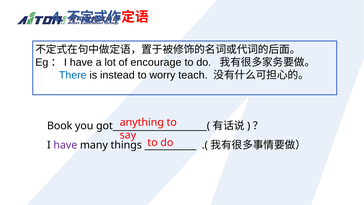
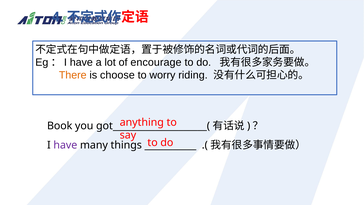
There colour: blue -> orange
instead: instead -> choose
teach: teach -> riding
